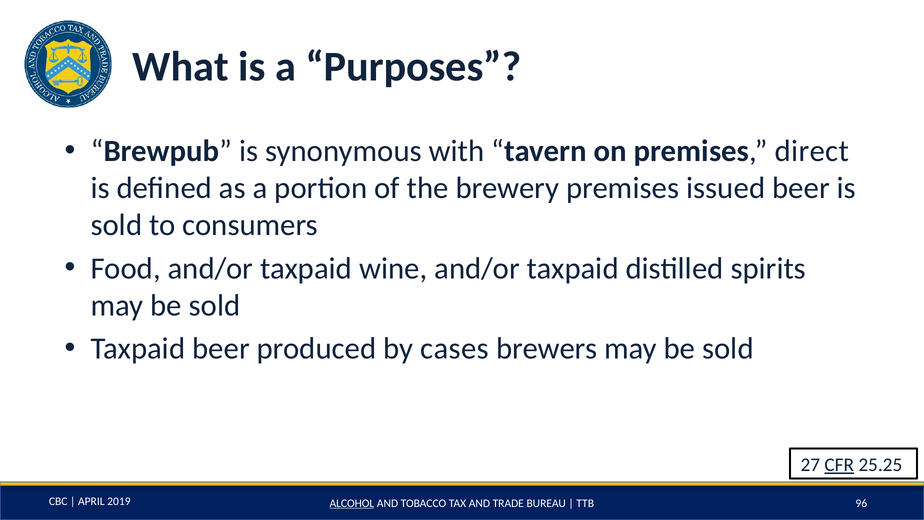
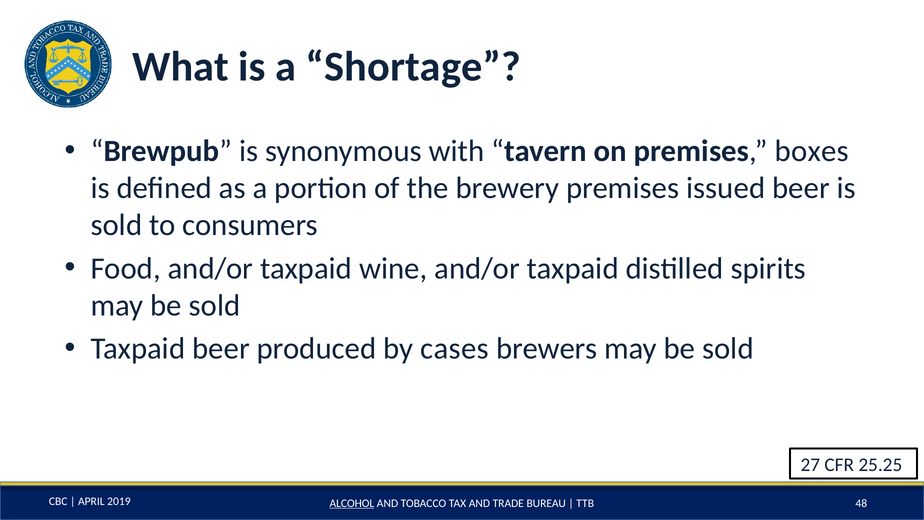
Purposes: Purposes -> Shortage
direct: direct -> boxes
CFR underline: present -> none
96: 96 -> 48
